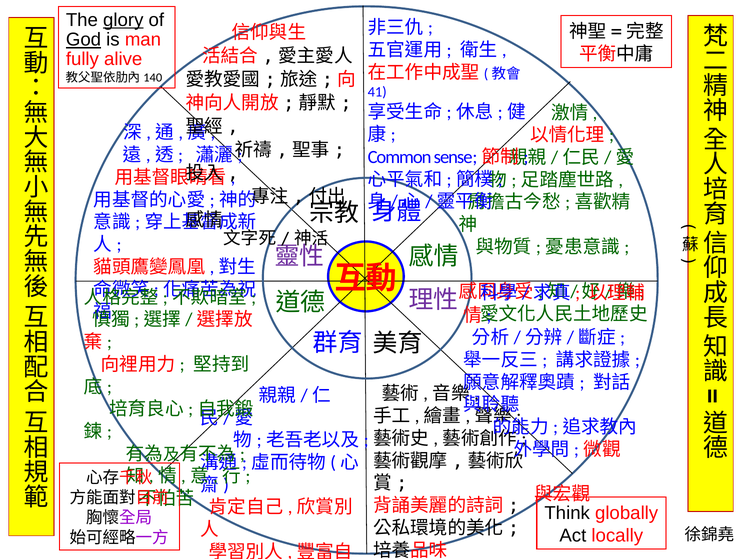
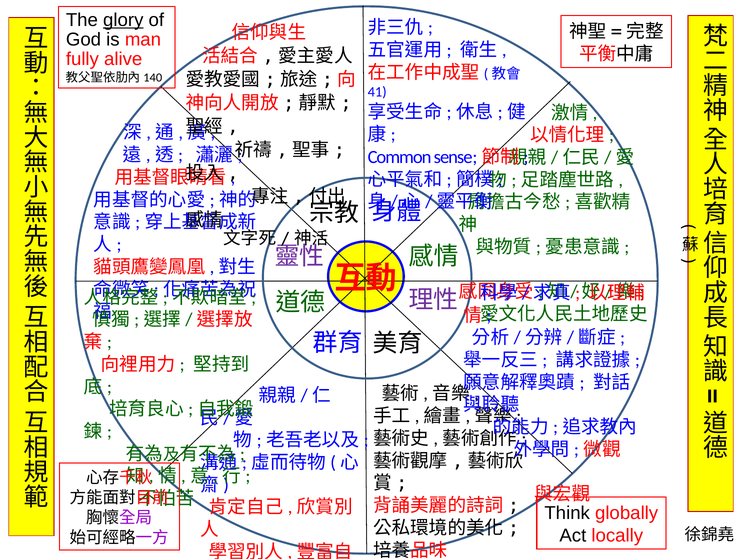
God underline: present -> none
